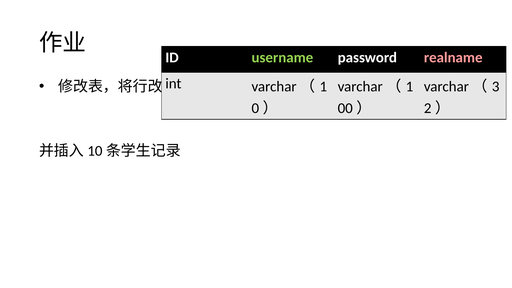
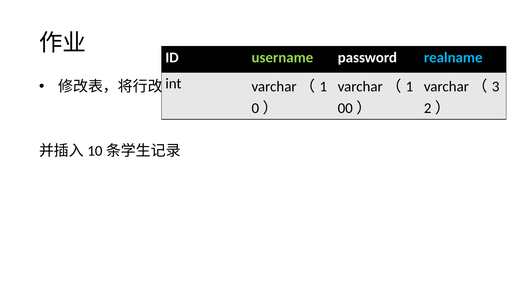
realname colour: pink -> light blue
